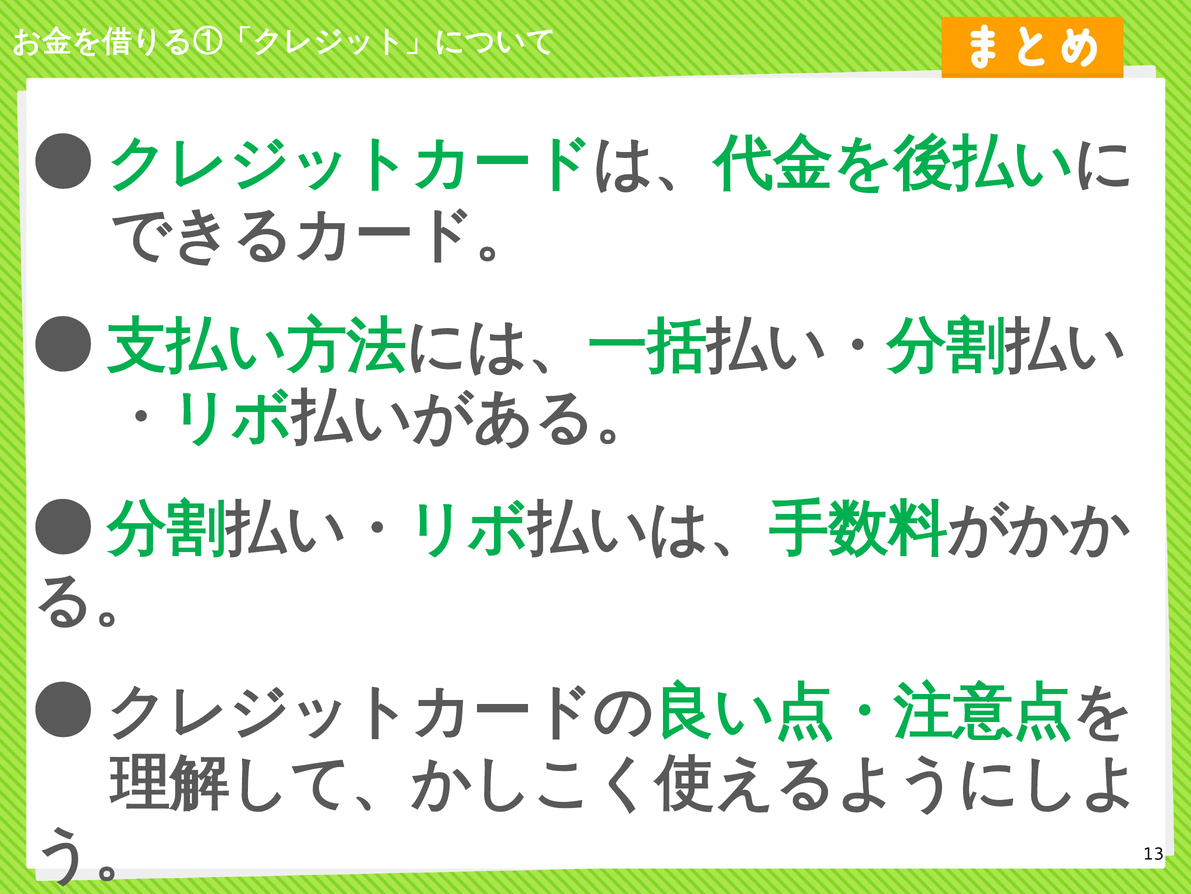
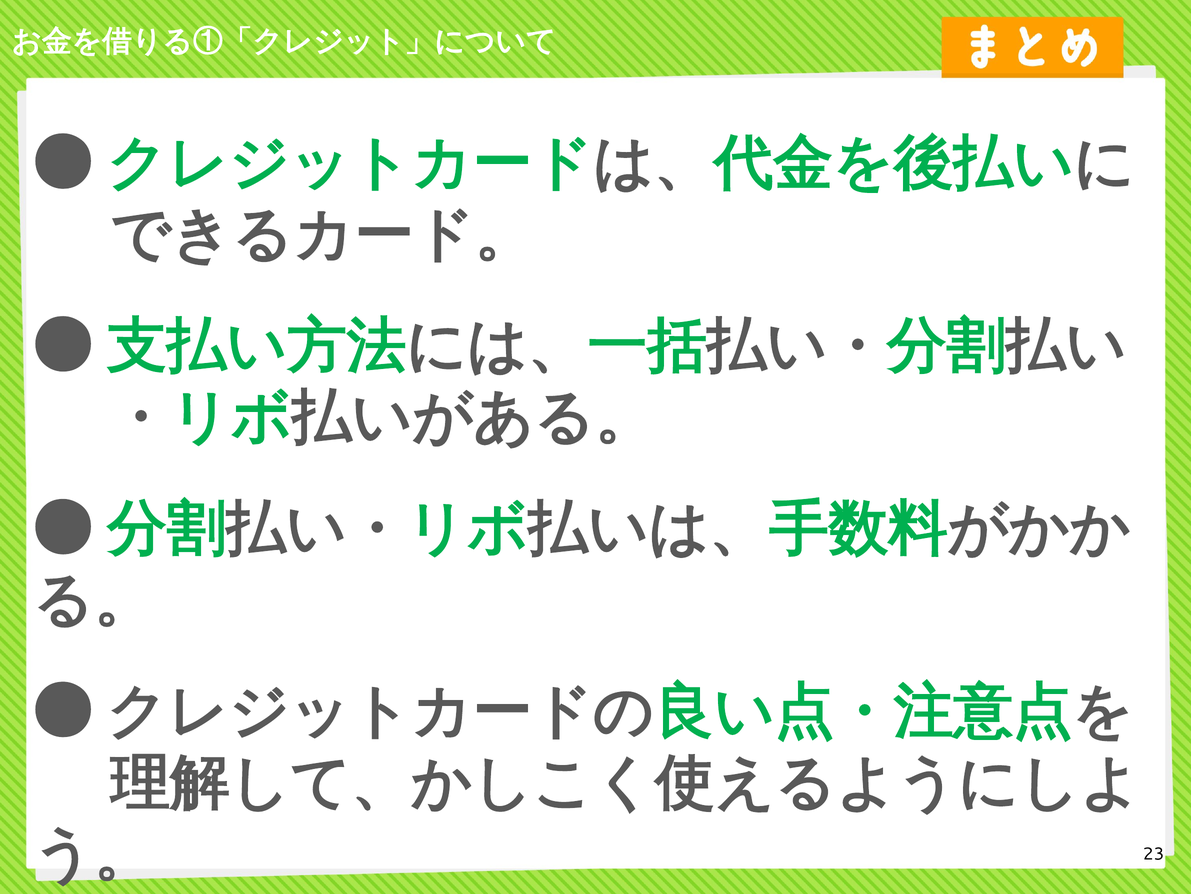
13: 13 -> 23
